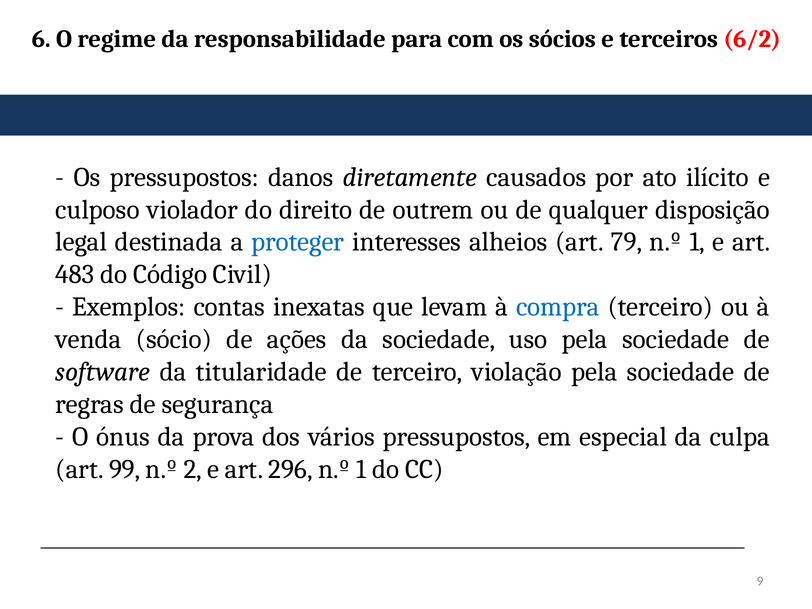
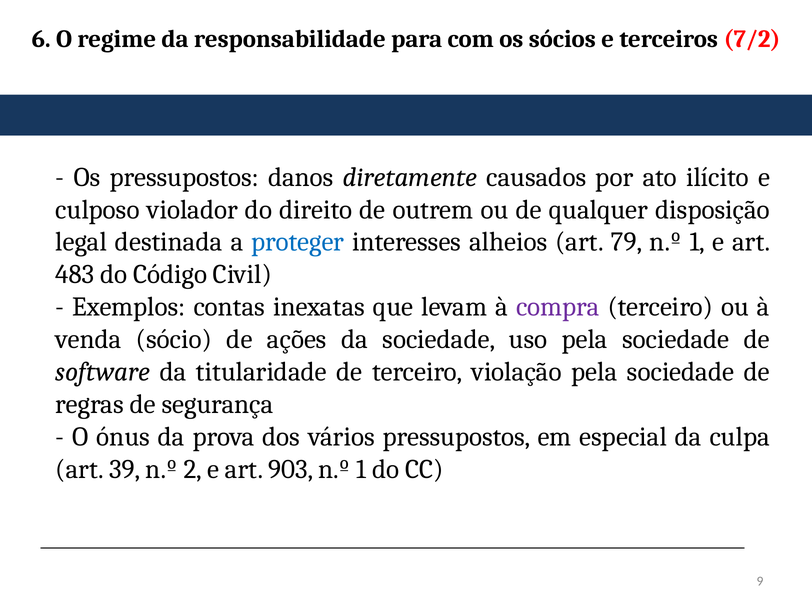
6/2: 6/2 -> 7/2
compra colour: blue -> purple
99: 99 -> 39
296: 296 -> 903
